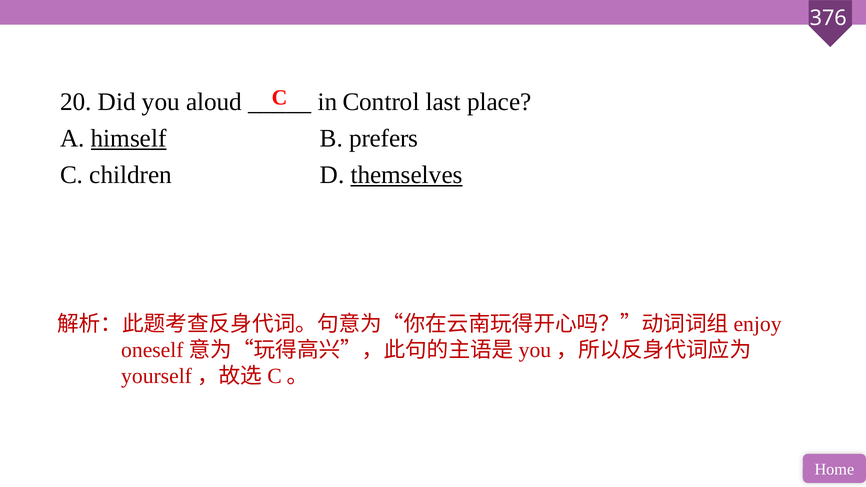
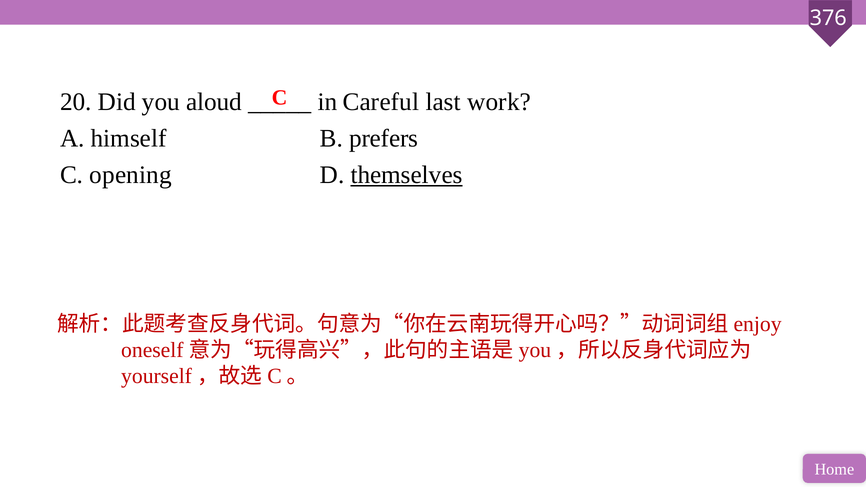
Control: Control -> Careful
place: place -> work
himself underline: present -> none
children: children -> opening
